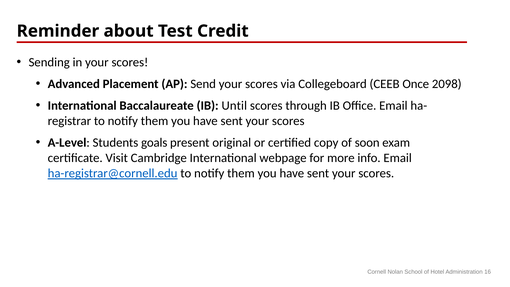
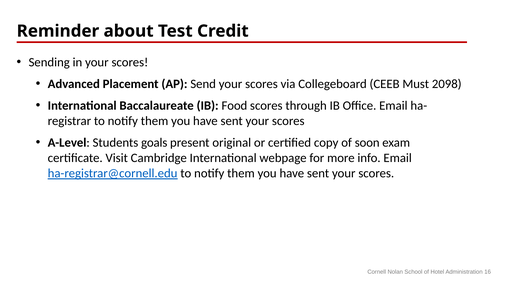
Once: Once -> Must
Until: Until -> Food
